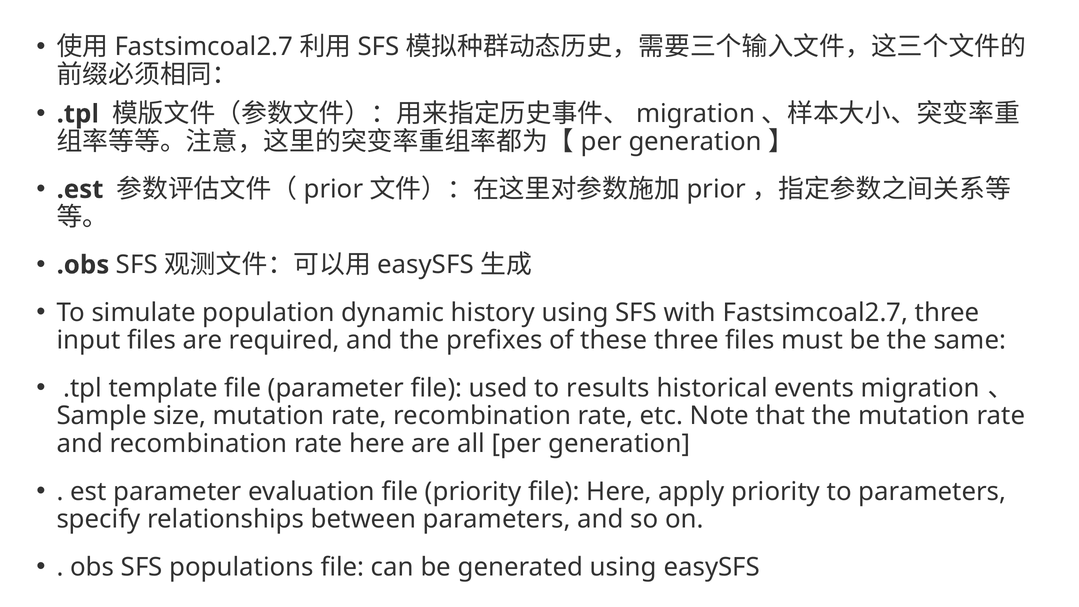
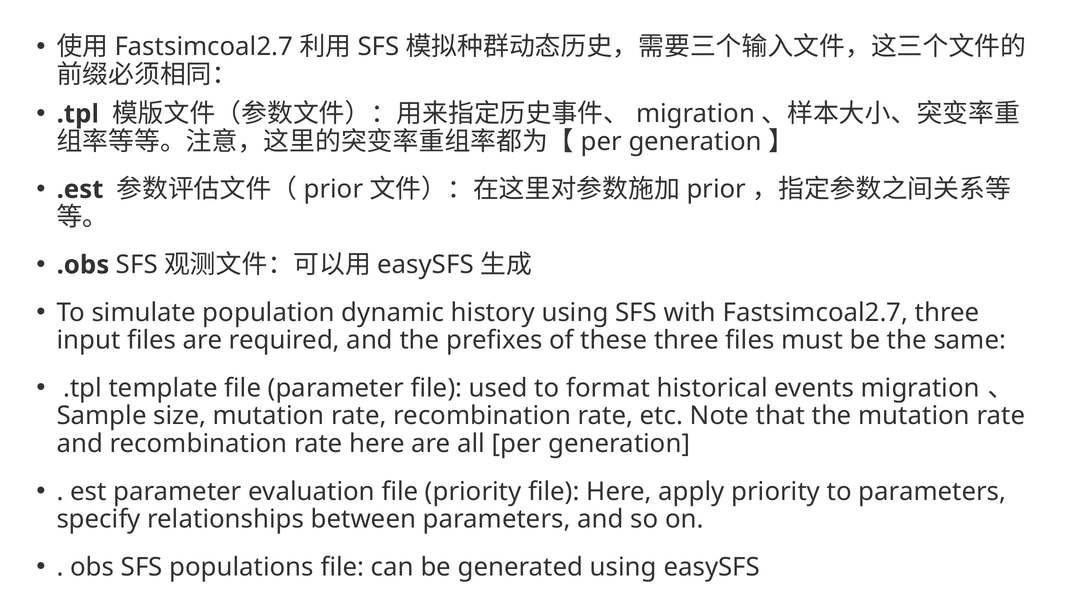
results: results -> format
